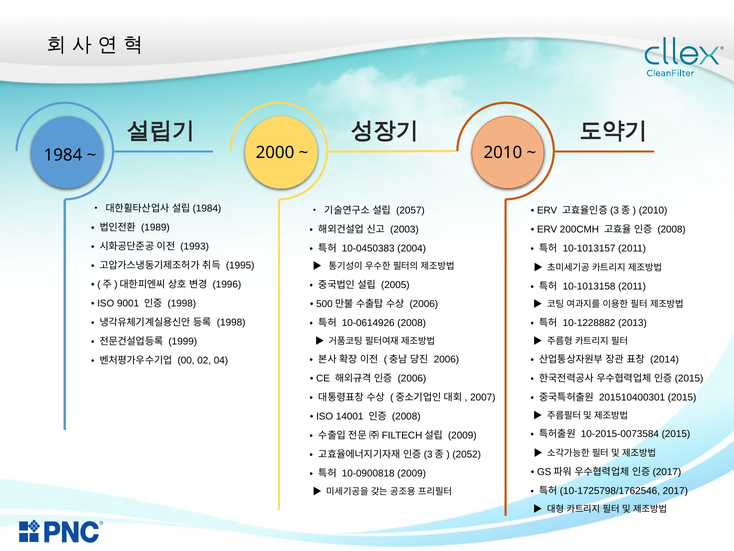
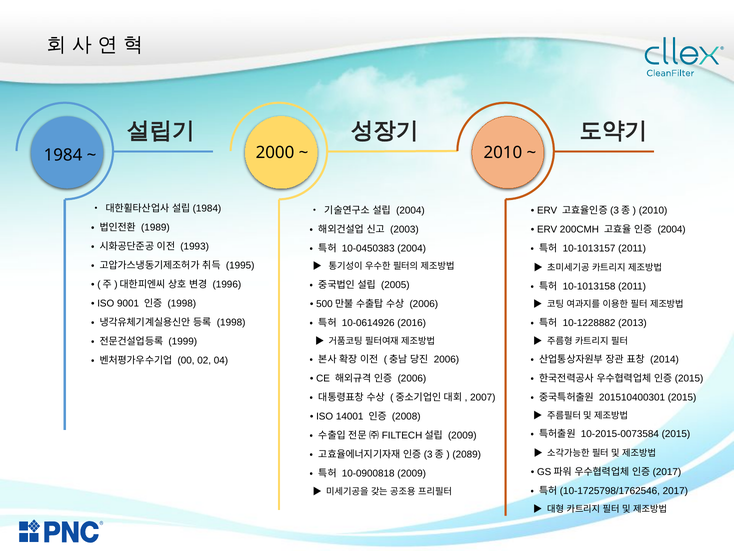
2057 at (410, 210): 2057 -> 2004
2008 at (672, 229): 2008 -> 2004
10-0614926 2008: 2008 -> 2016
2052: 2052 -> 2089
